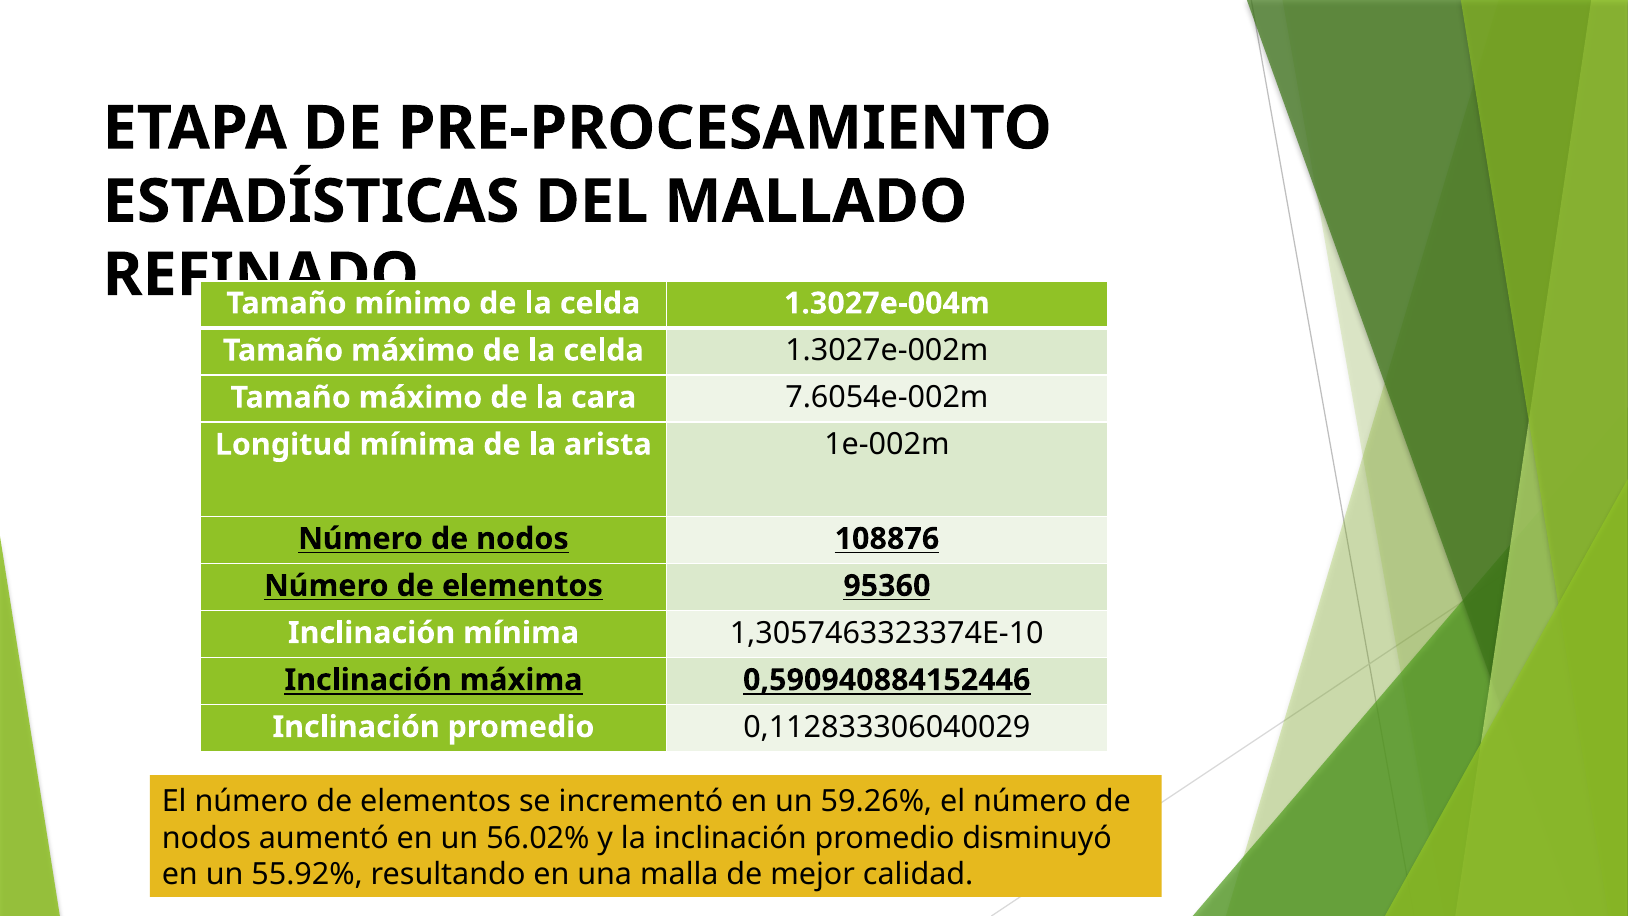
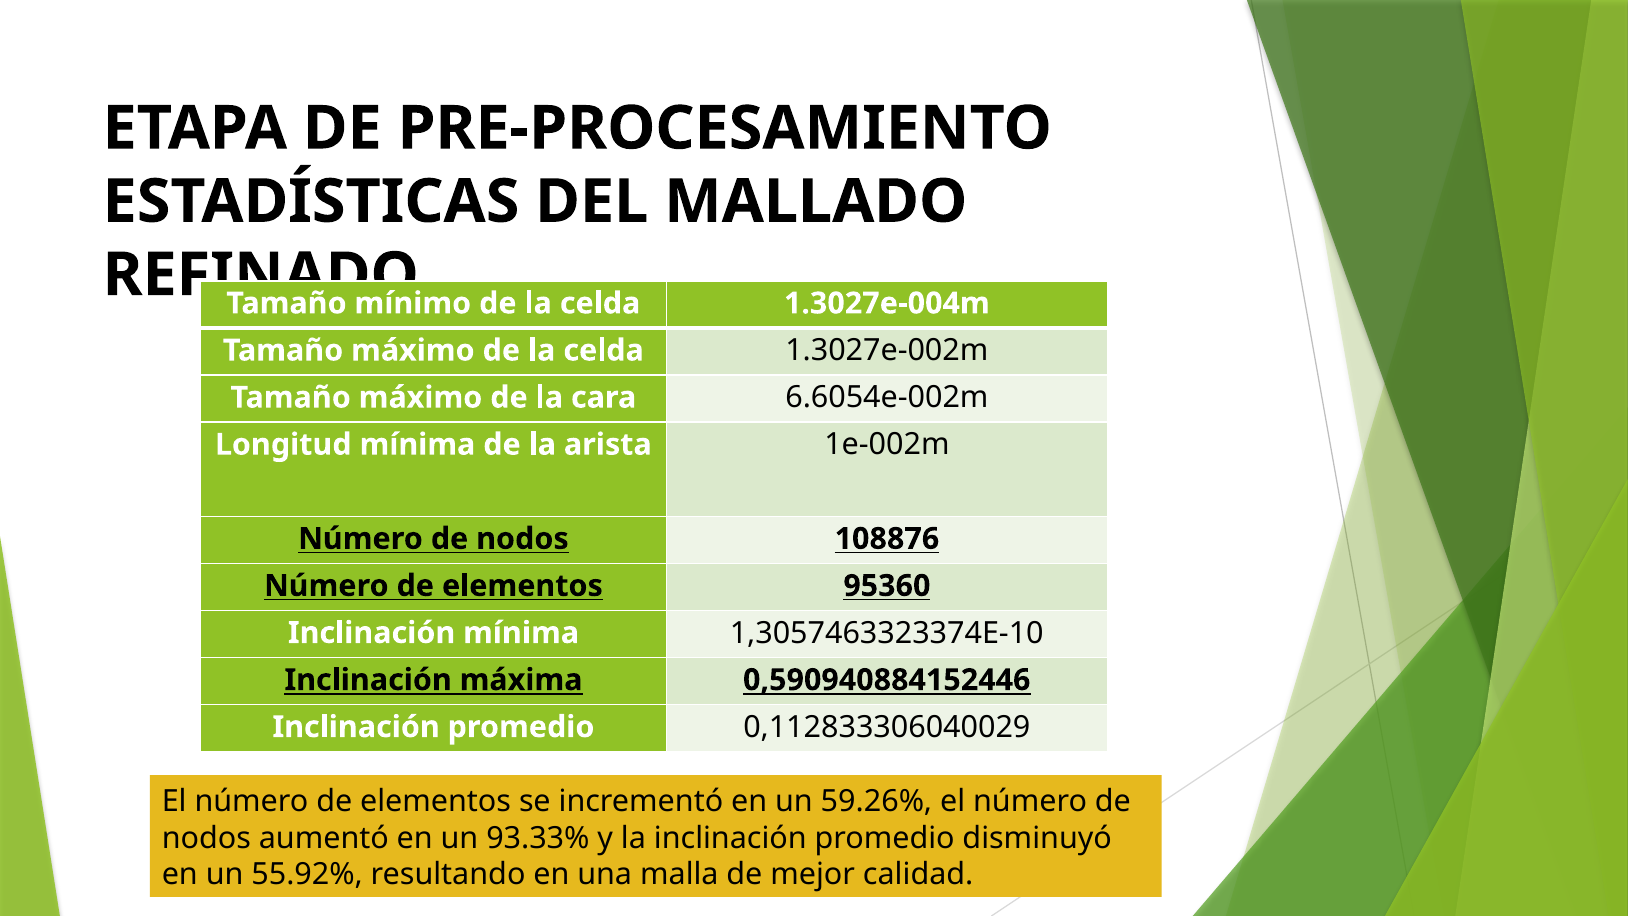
7.6054e-002m: 7.6054e-002m -> 6.6054e-002m
56.02%: 56.02% -> 93.33%
